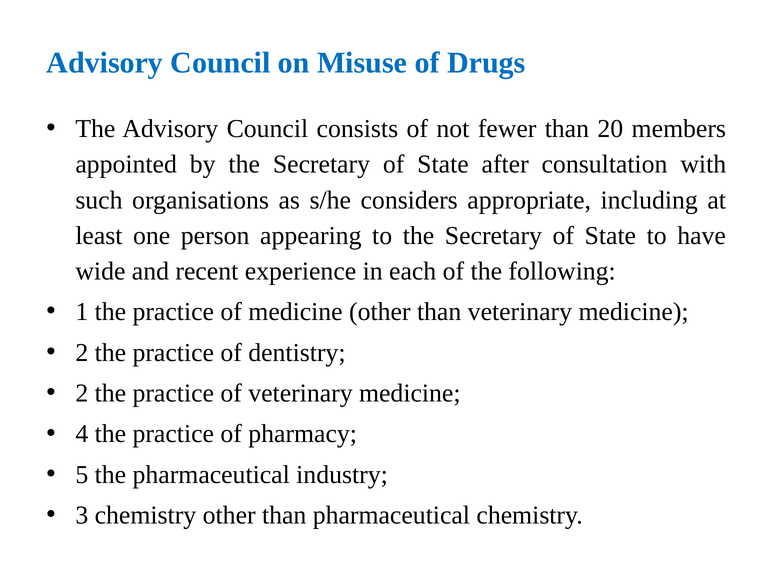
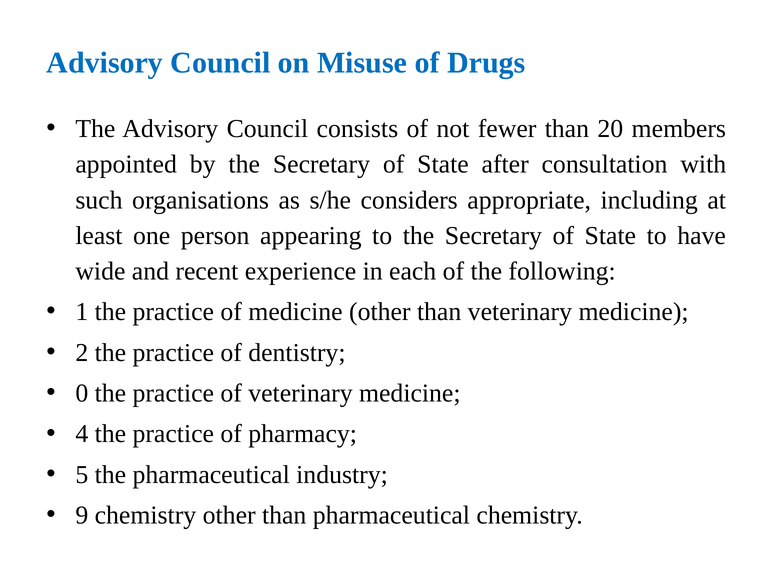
2 at (82, 393): 2 -> 0
3: 3 -> 9
